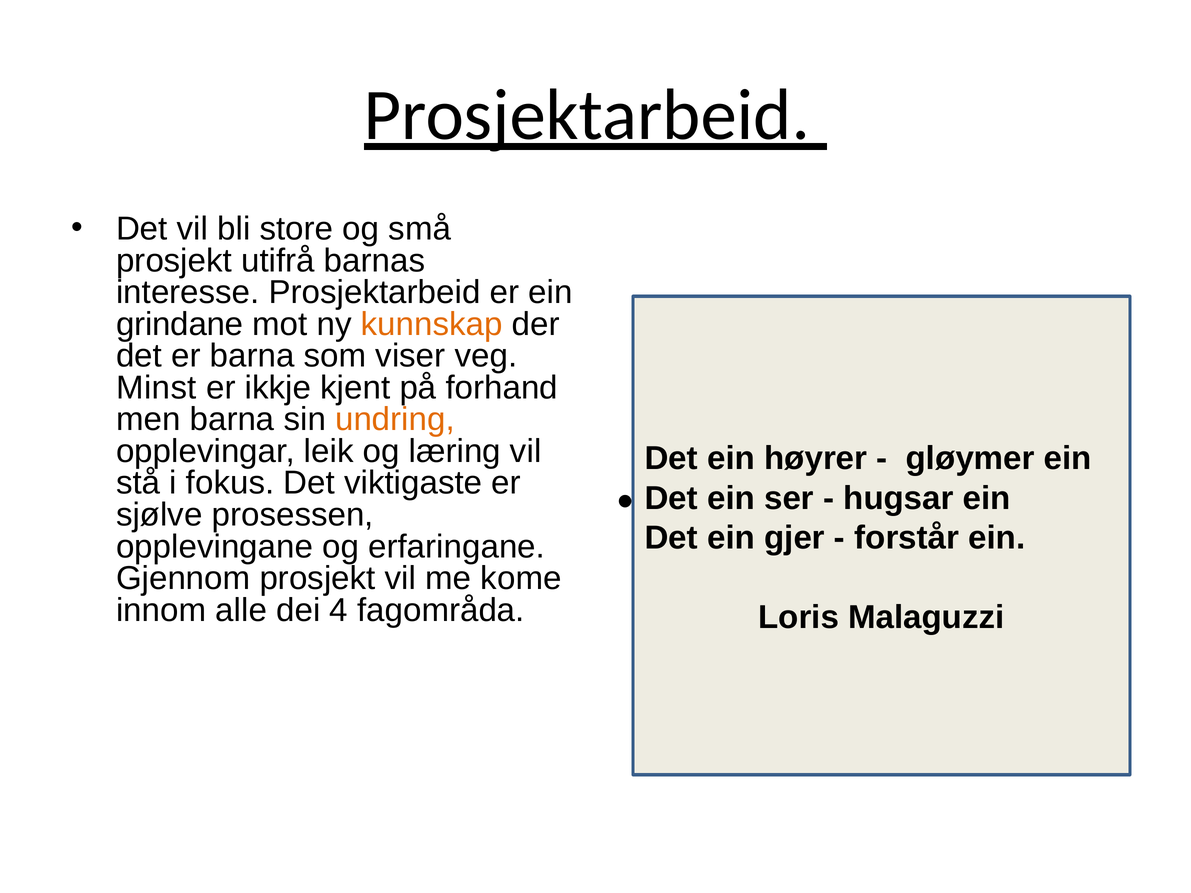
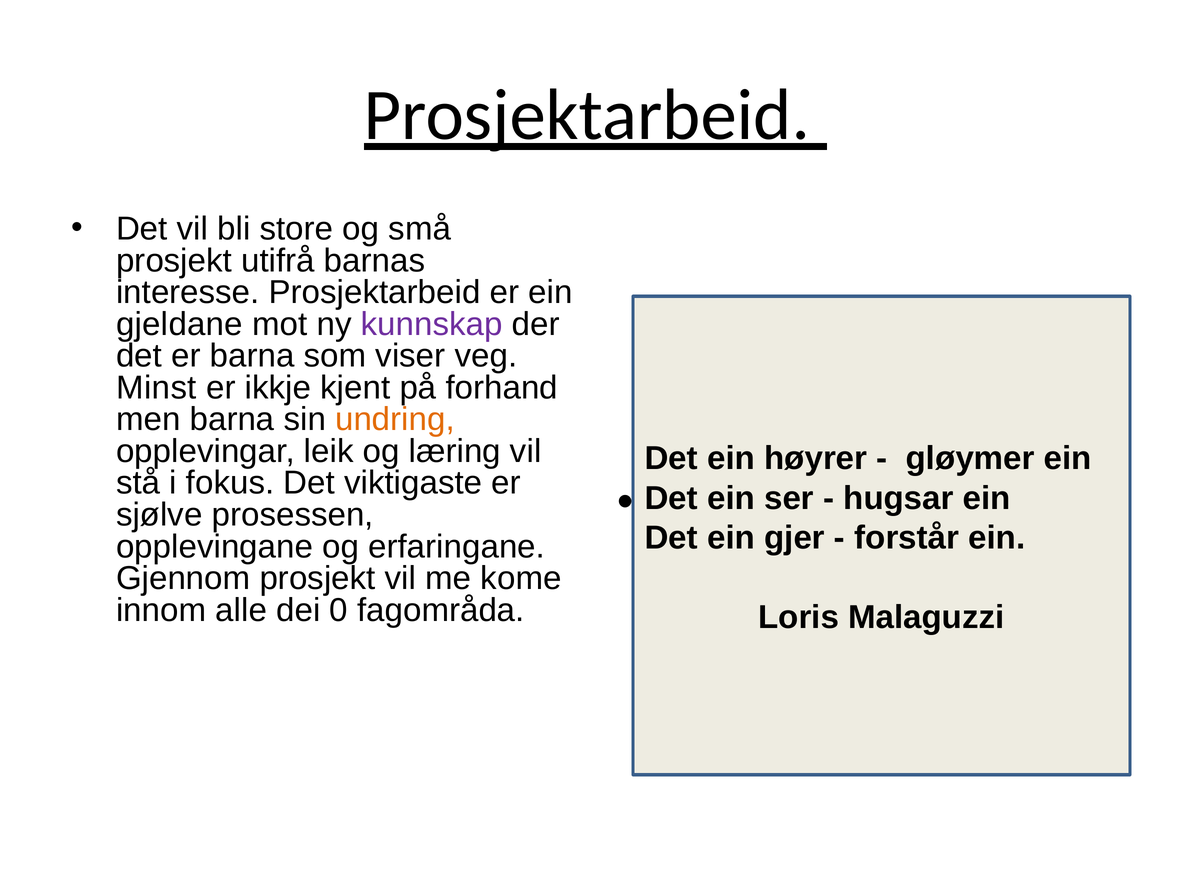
grindane: grindane -> gjeldane
kunnskap colour: orange -> purple
4: 4 -> 0
